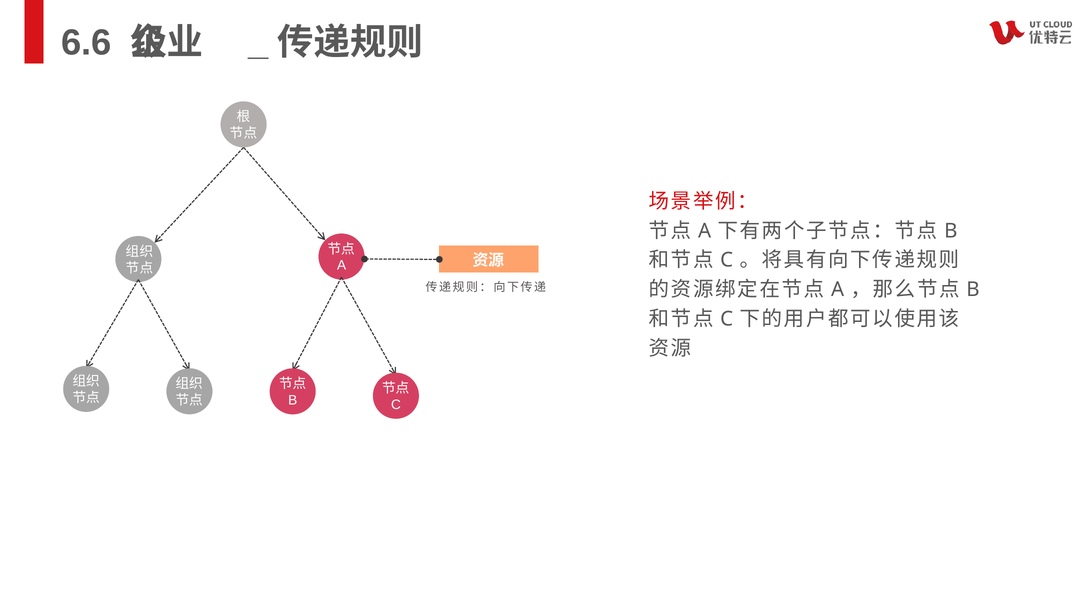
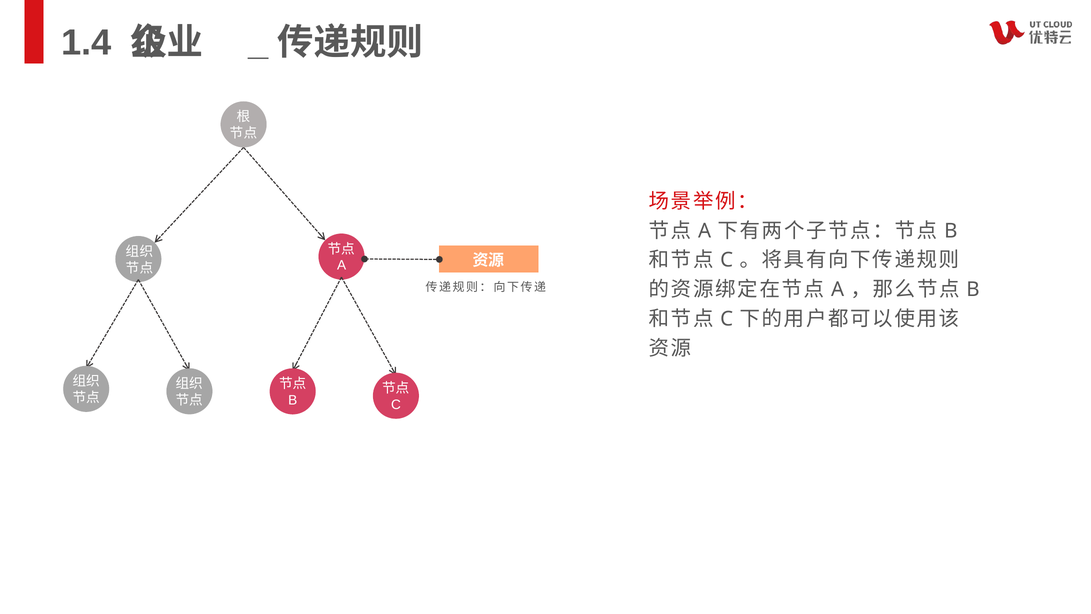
6.6: 6.6 -> 1.4
